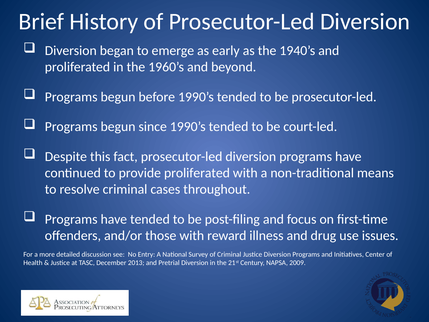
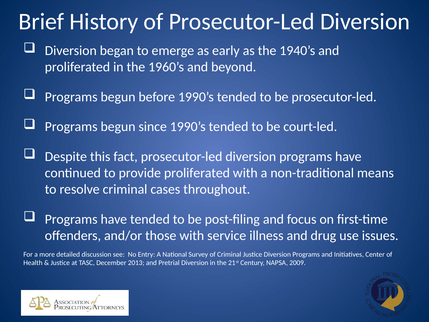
reward: reward -> service
